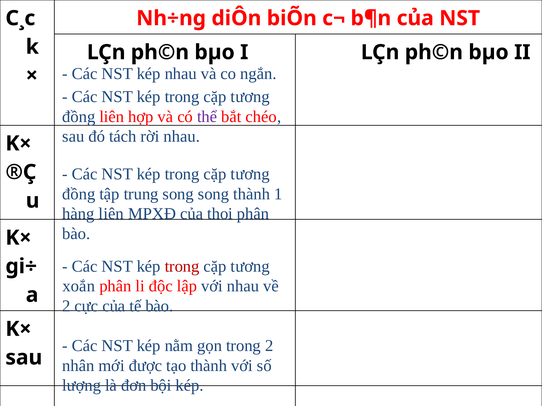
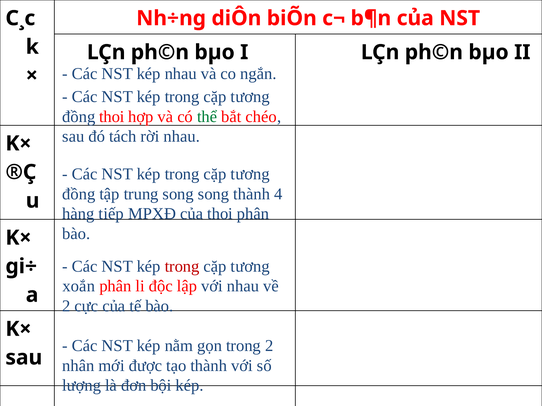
đồng liên: liên -> thoi
thể colour: purple -> green
1: 1 -> 4
hàng liên: liên -> tiếp
